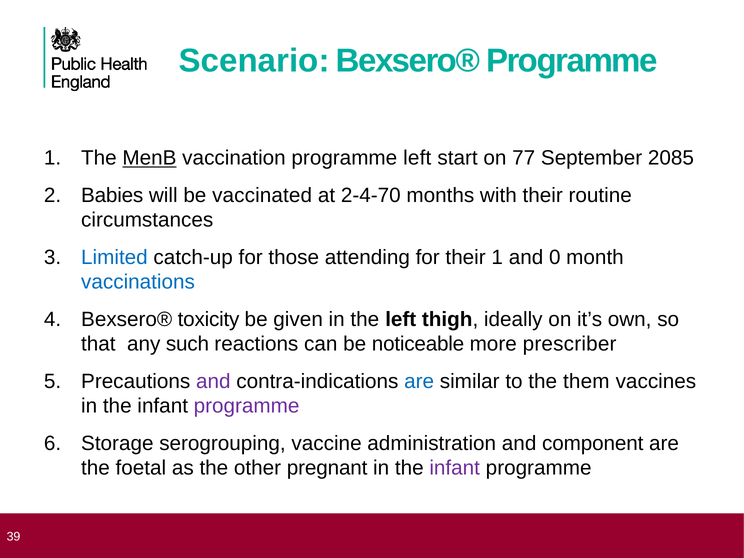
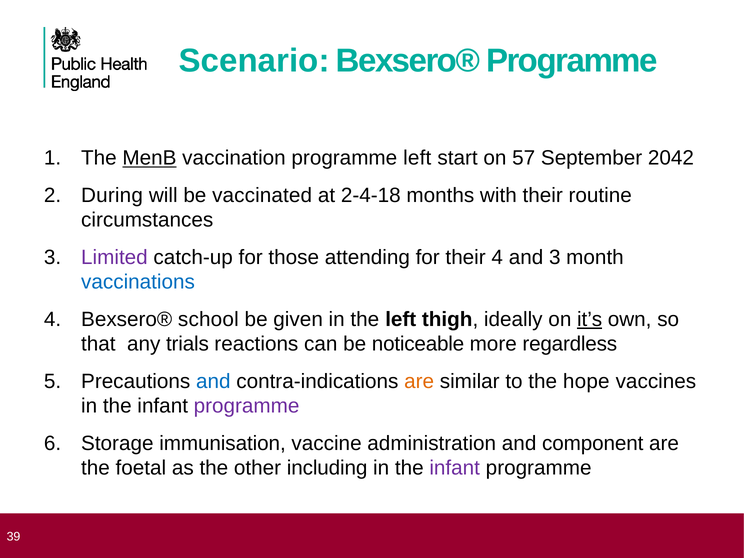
77: 77 -> 57
2085: 2085 -> 2042
Babies: Babies -> During
2-4-70: 2-4-70 -> 2-4-18
Limited colour: blue -> purple
their 1: 1 -> 4
and 0: 0 -> 3
toxicity: toxicity -> school
it’s underline: none -> present
such: such -> trials
prescriber: prescriber -> regardless
and at (213, 381) colour: purple -> blue
are at (419, 381) colour: blue -> orange
them: them -> hope
serogrouping: serogrouping -> immunisation
pregnant: pregnant -> including
